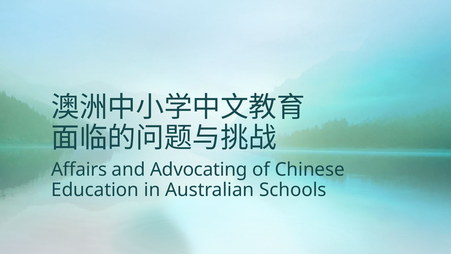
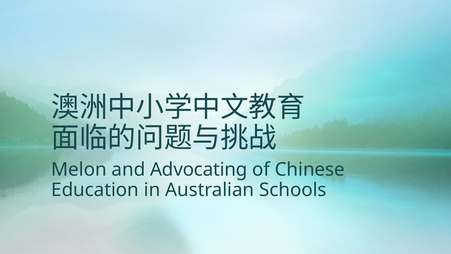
Affairs: Affairs -> Melon
